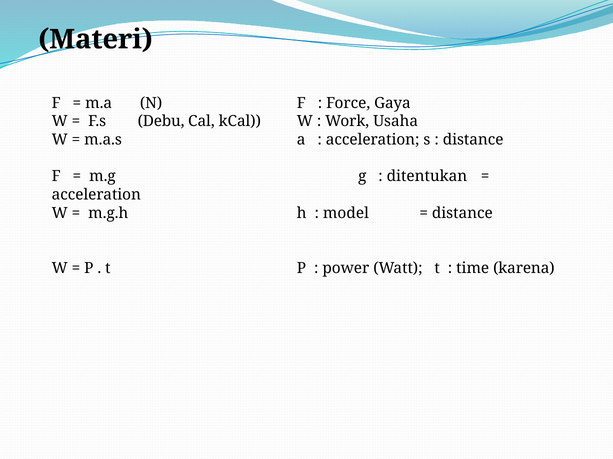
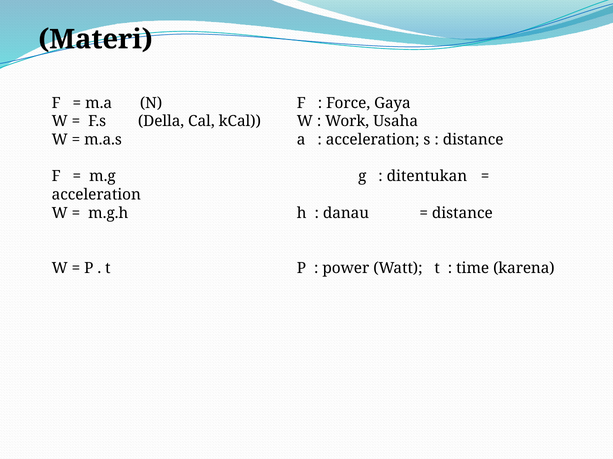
Debu: Debu -> Della
model: model -> danau
